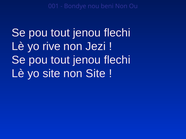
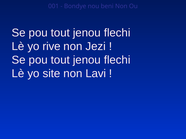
non Site: Site -> Lavi
